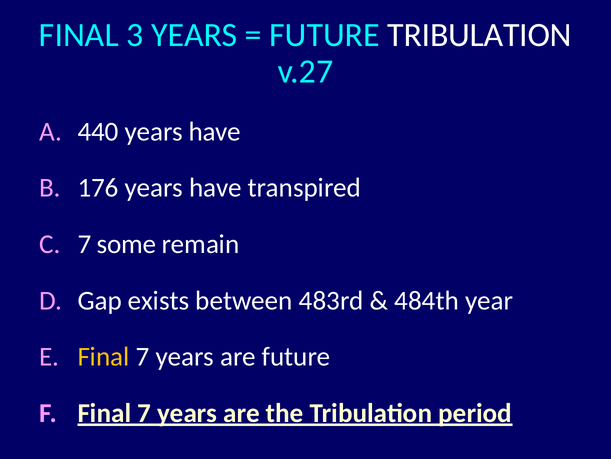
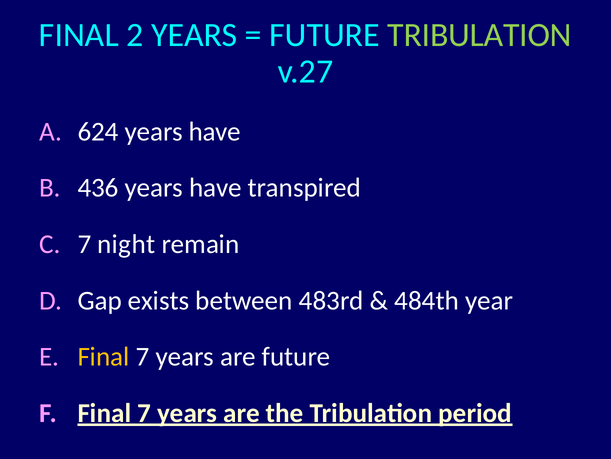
3: 3 -> 2
TRIBULATION at (480, 35) colour: white -> light green
440: 440 -> 624
176: 176 -> 436
some: some -> night
